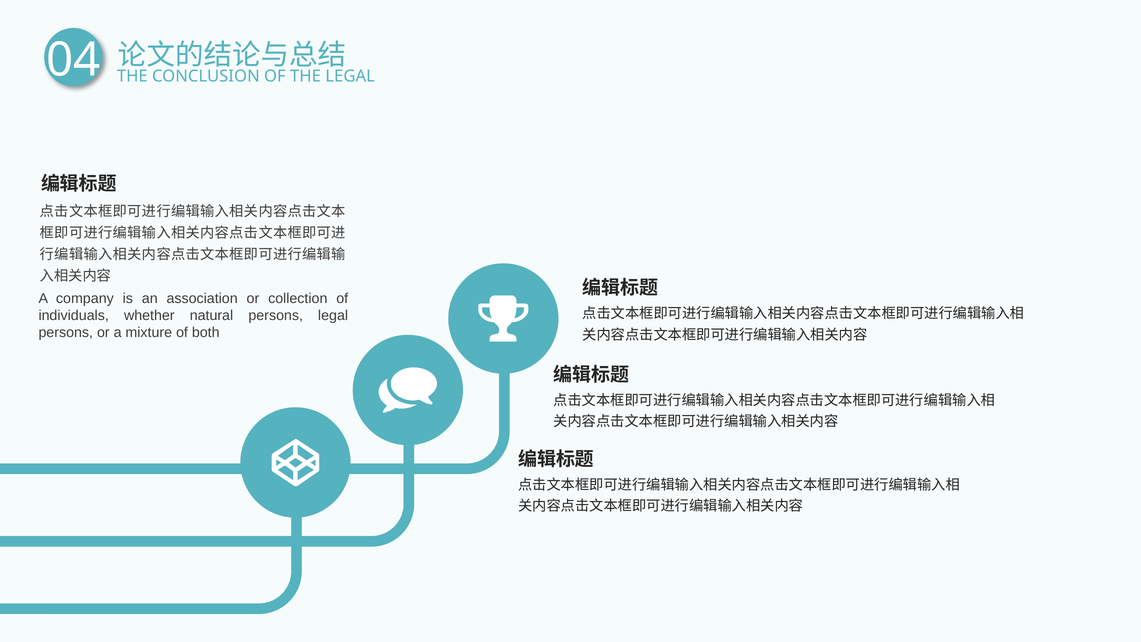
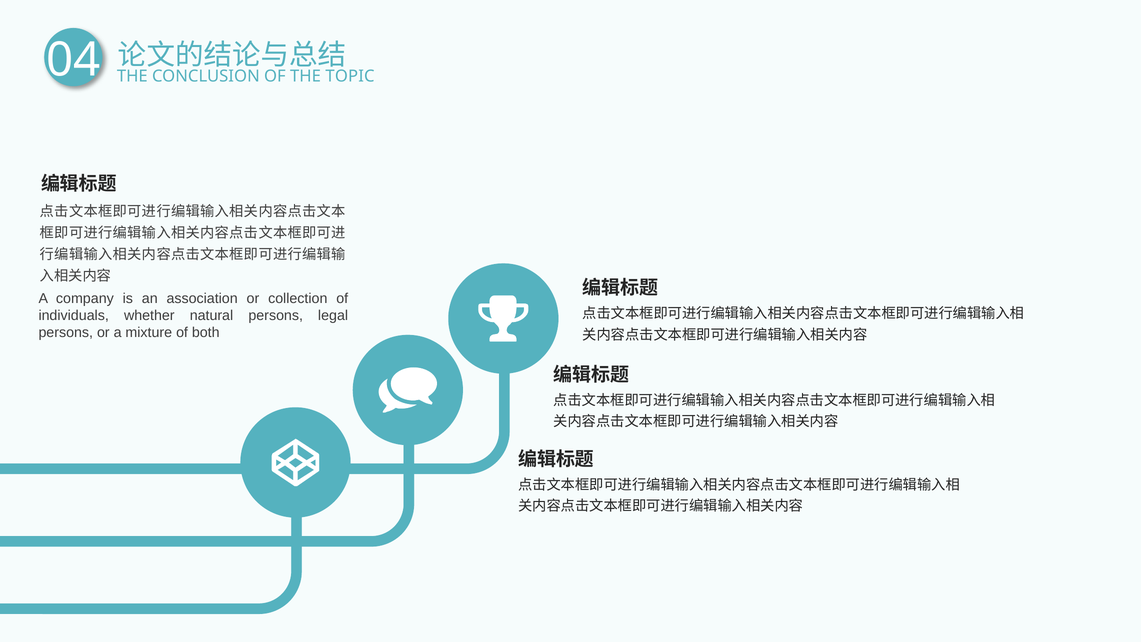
THE LEGAL: LEGAL -> TOPIC
